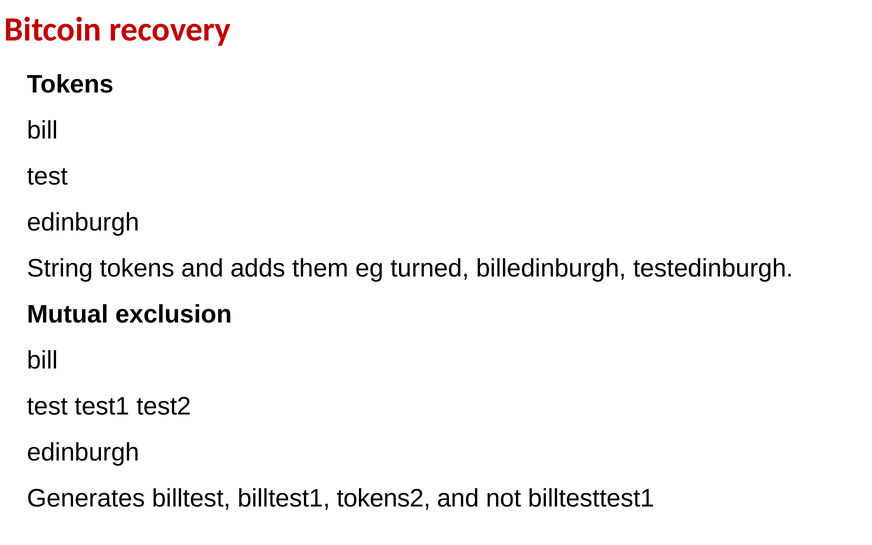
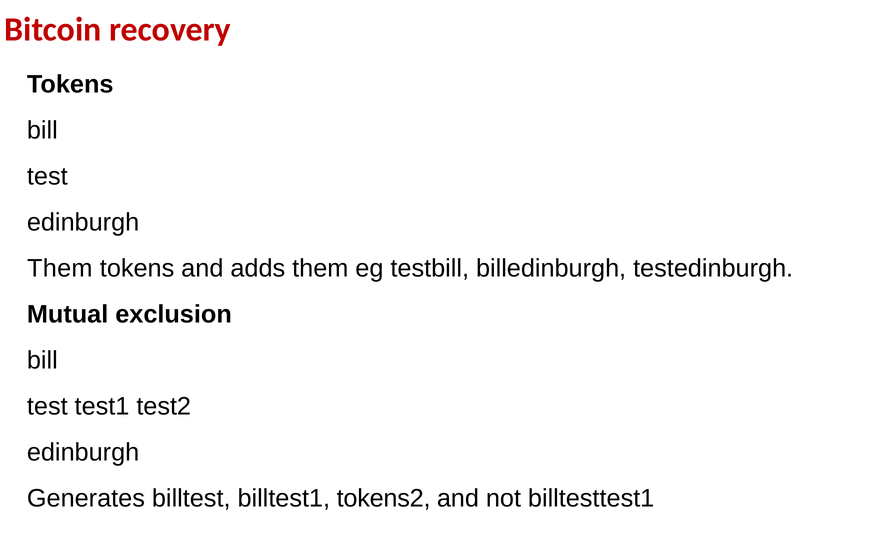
String at (60, 268): String -> Them
turned: turned -> testbill
